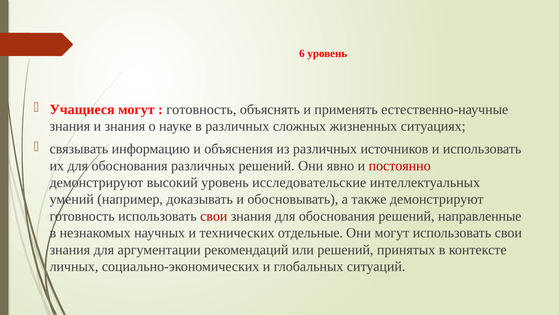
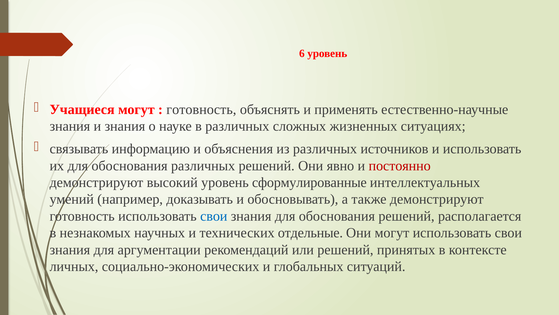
исследовательские: исследовательские -> сформулированные
свои at (214, 216) colour: red -> blue
направленные: направленные -> располагается
